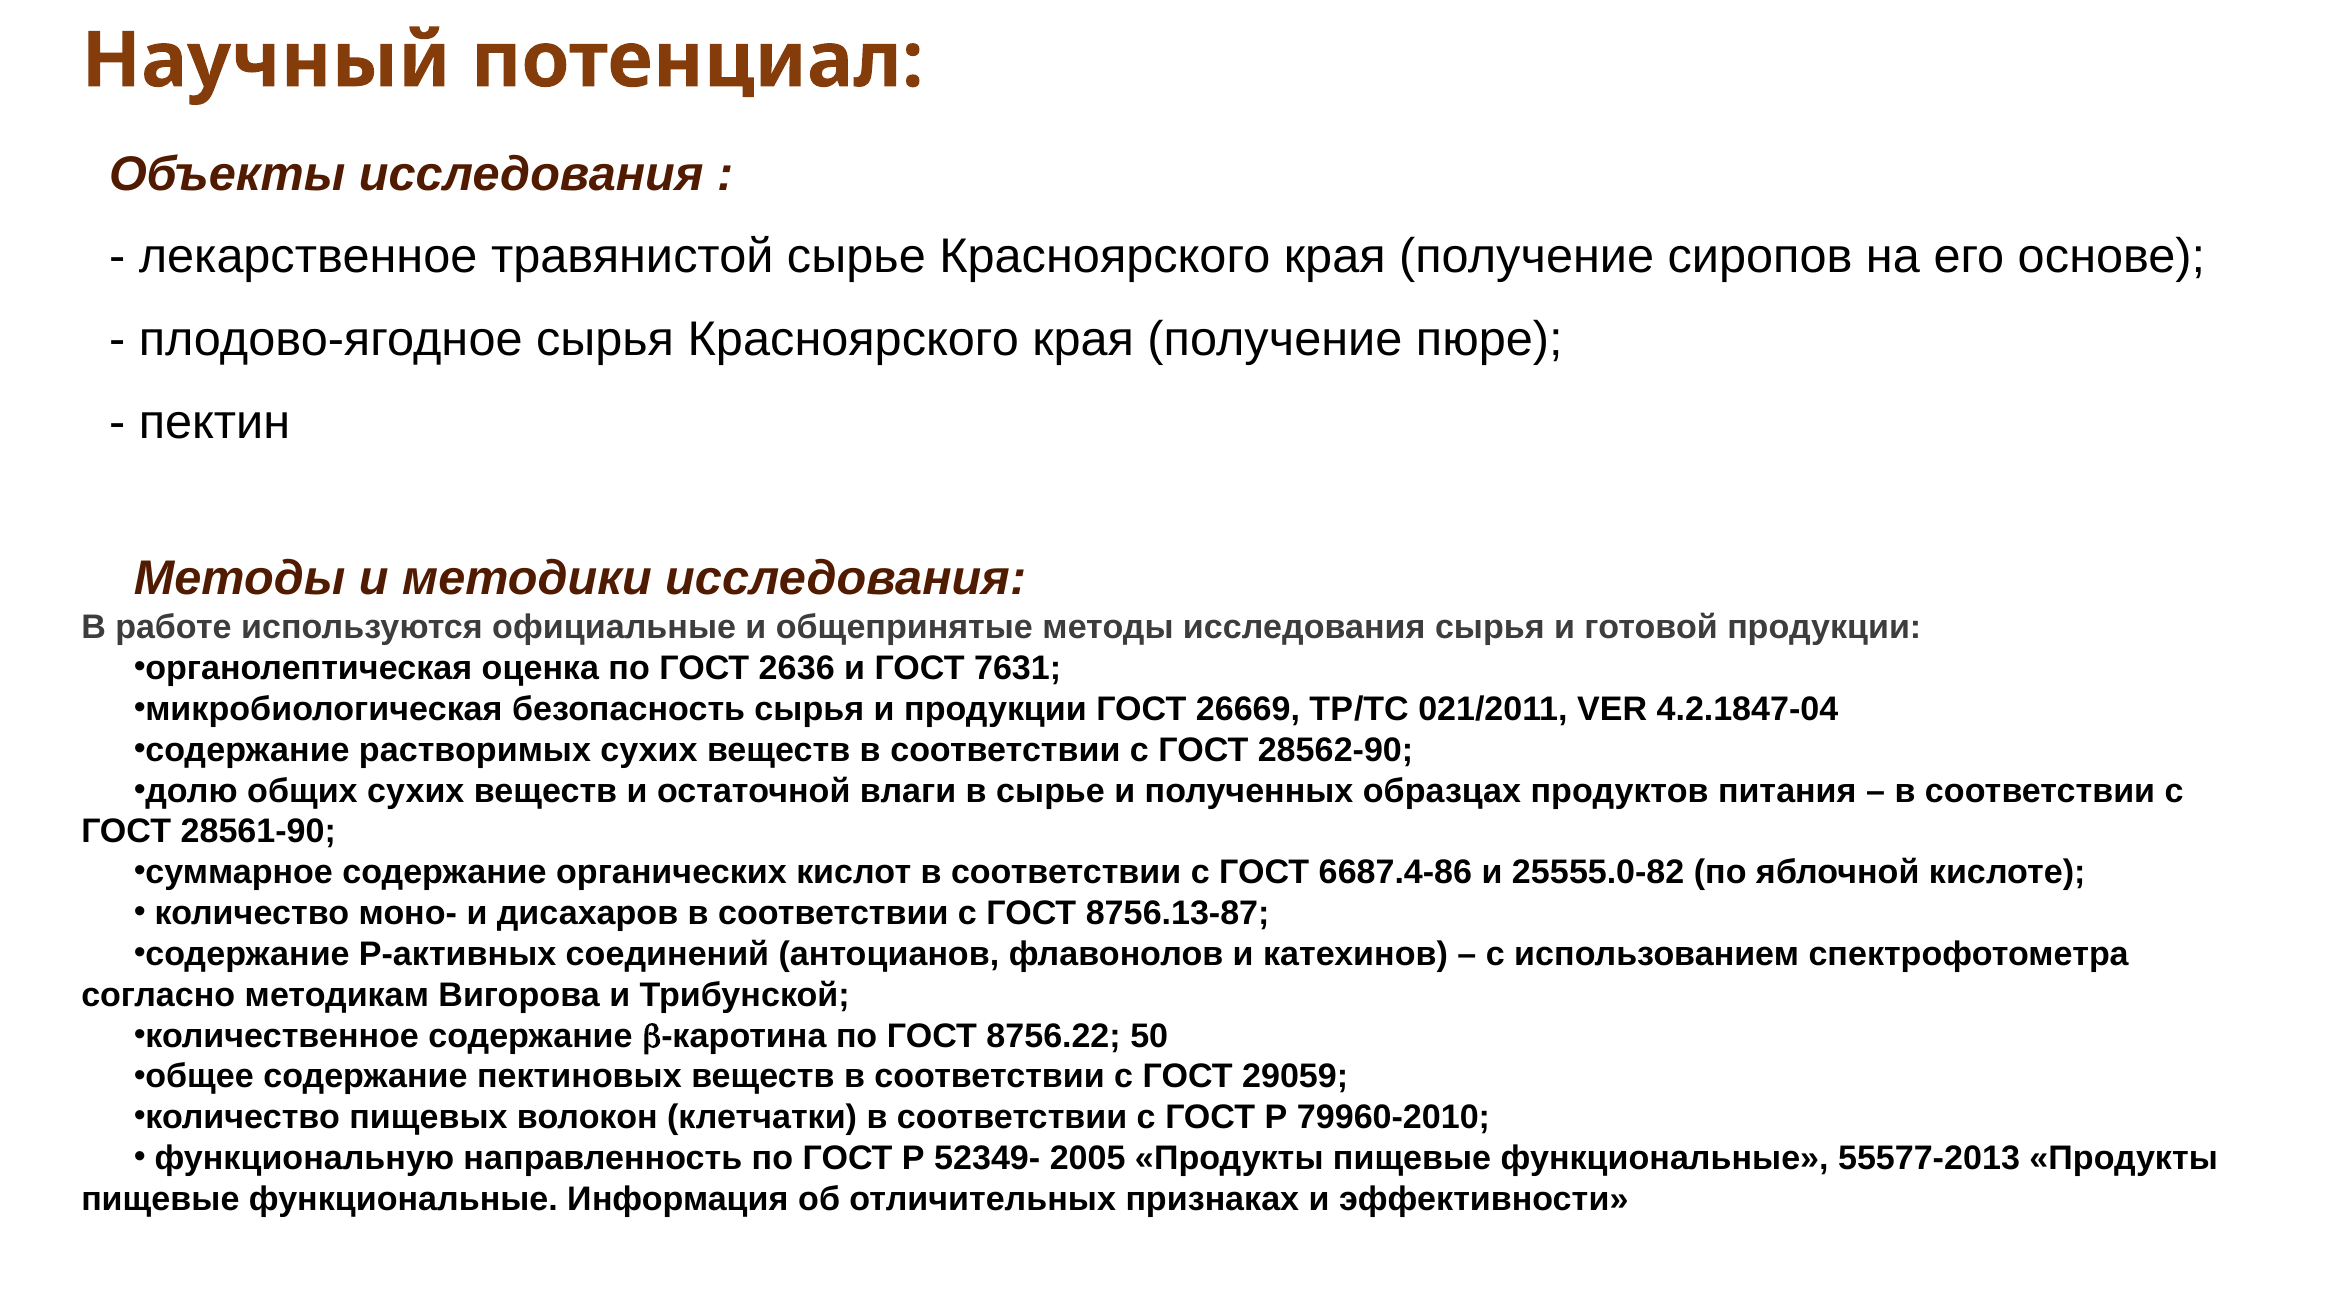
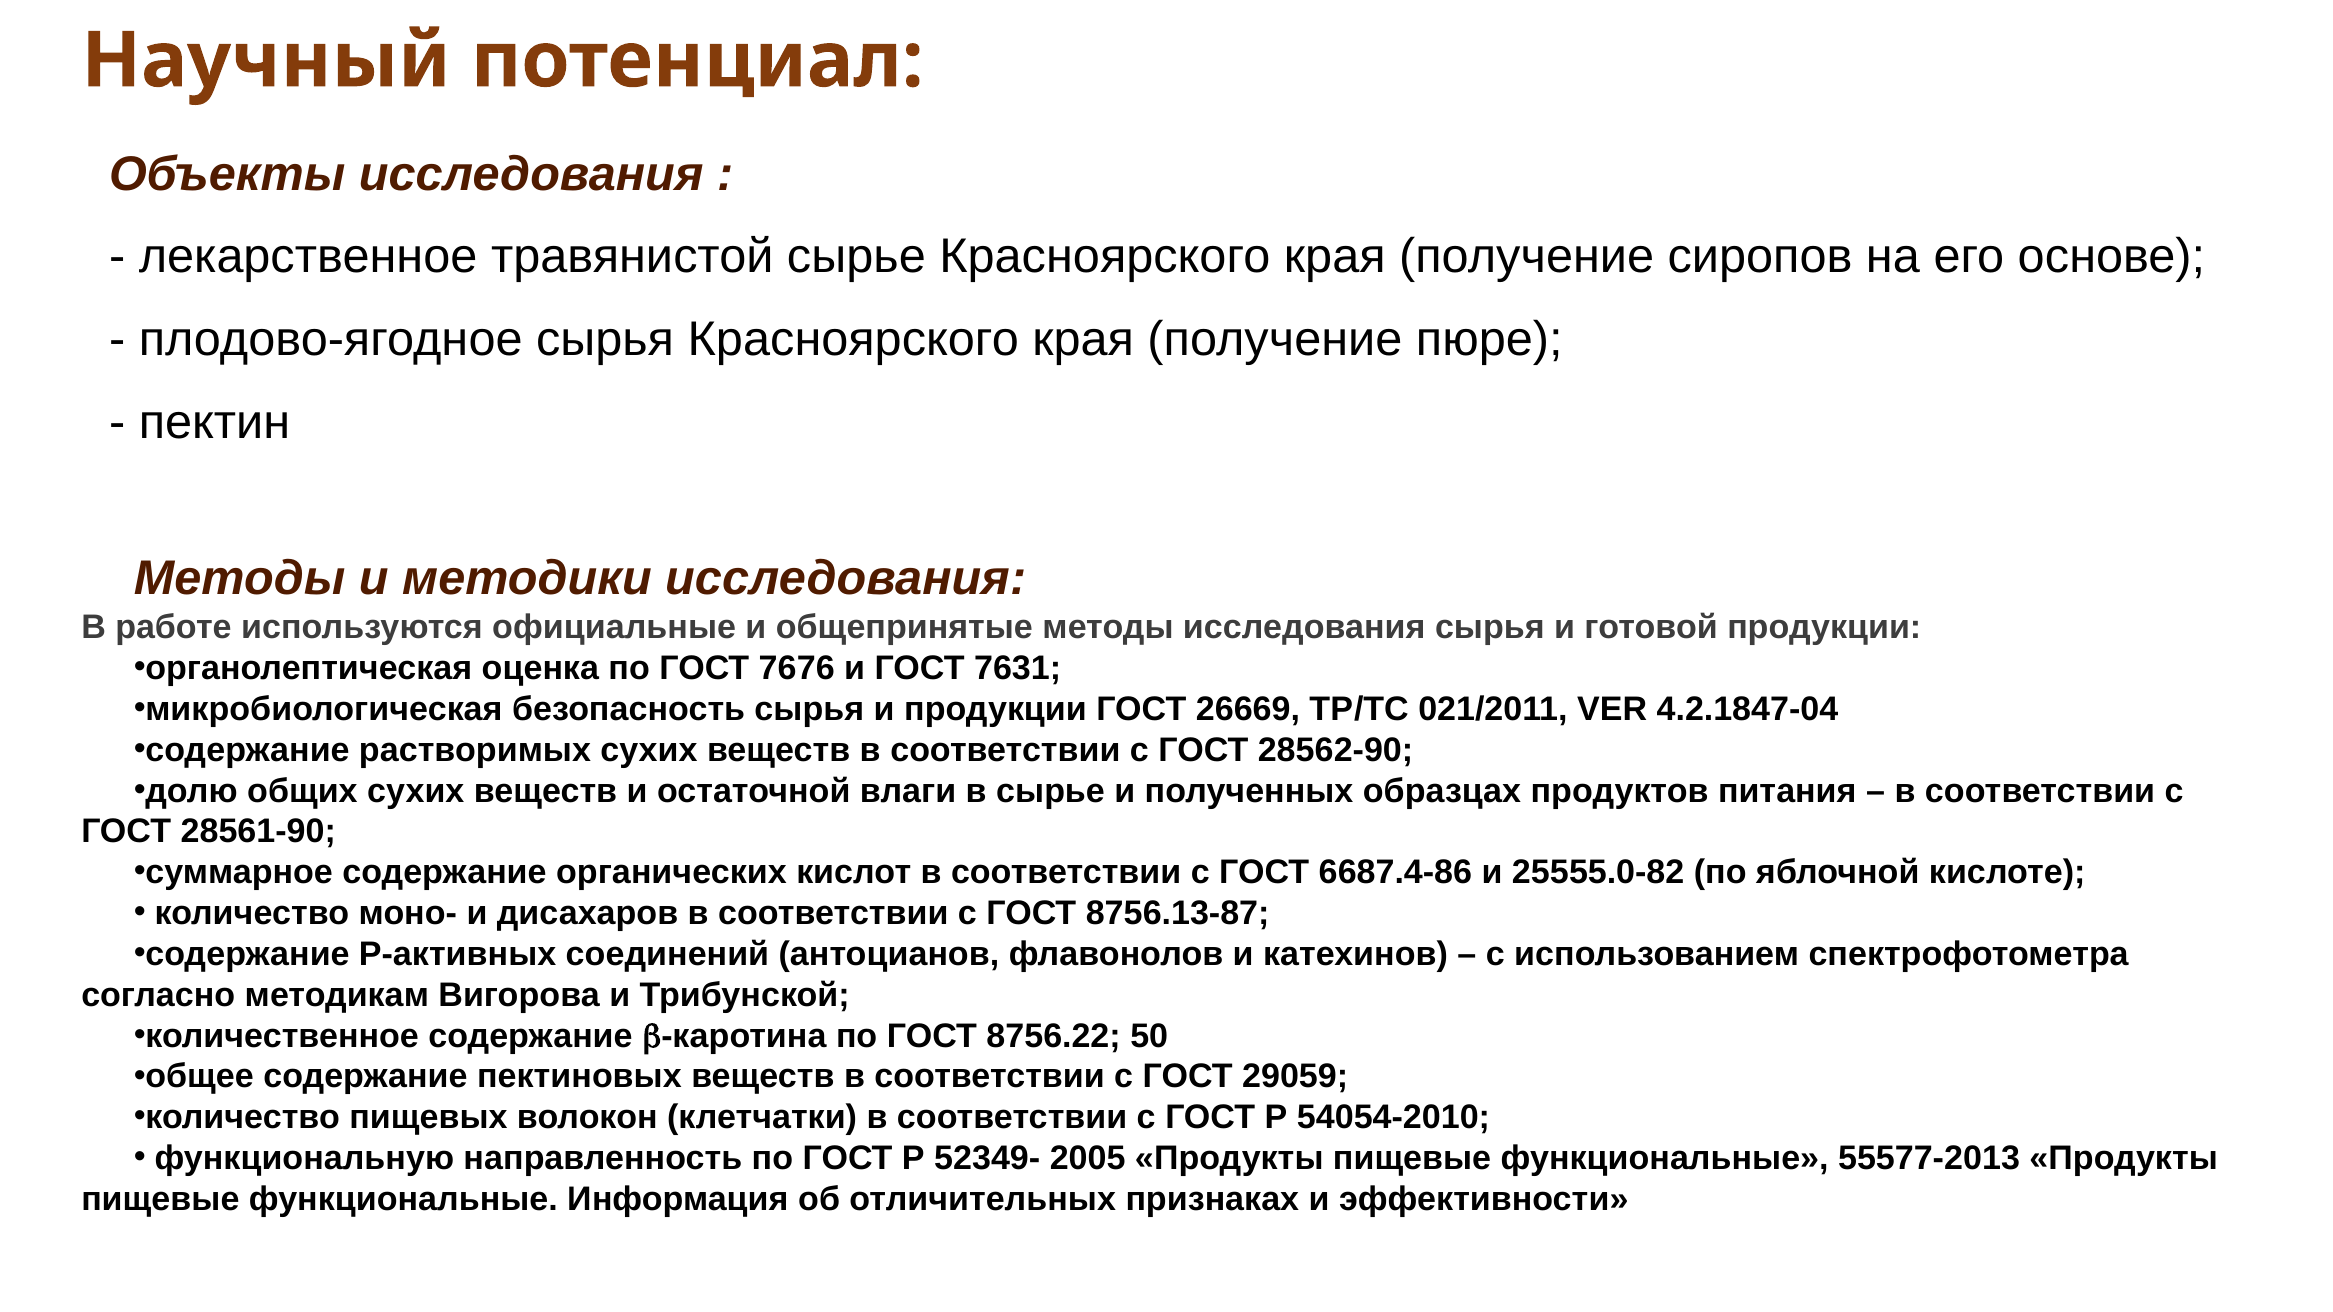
2636: 2636 -> 7676
79960-2010: 79960-2010 -> 54054-2010
